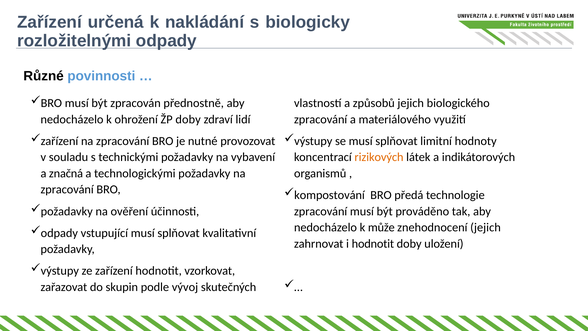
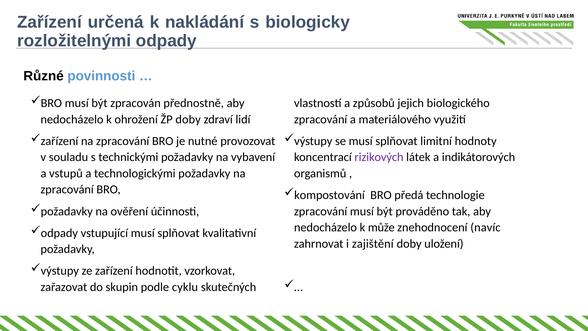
rizikových colour: orange -> purple
značná: značná -> vstupů
znehodnocení jejich: jejich -> navíc
i hodnotit: hodnotit -> zajištění
vývoj: vývoj -> cyklu
